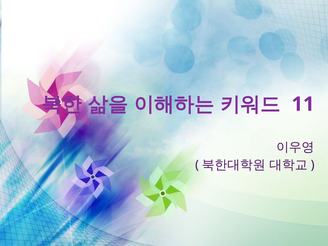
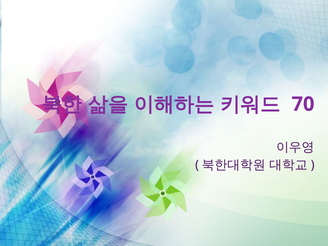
11: 11 -> 70
